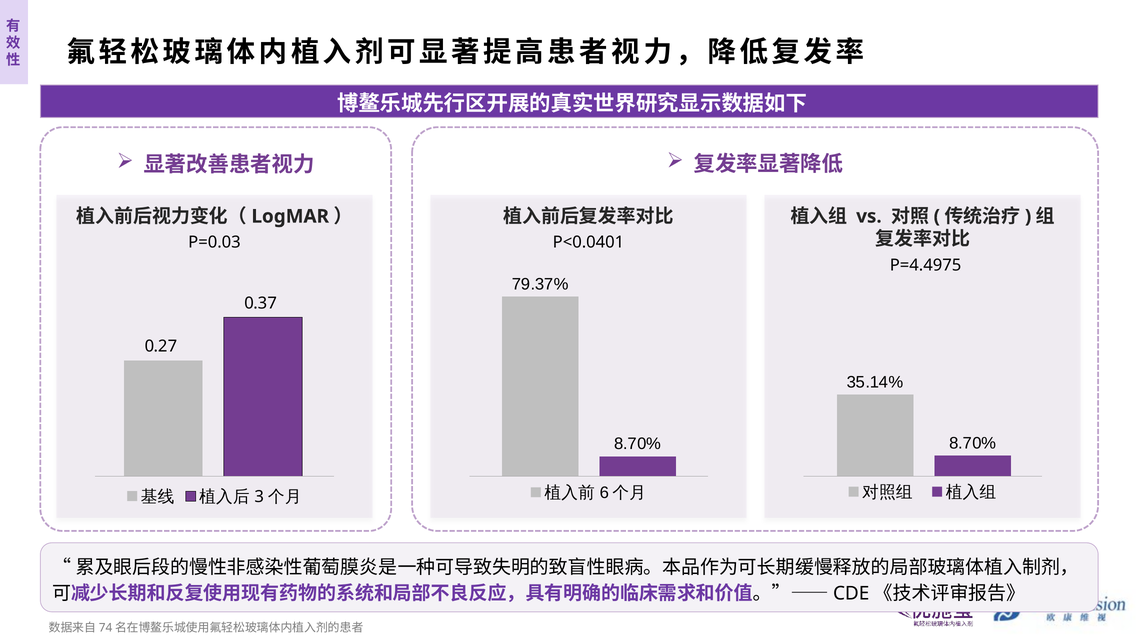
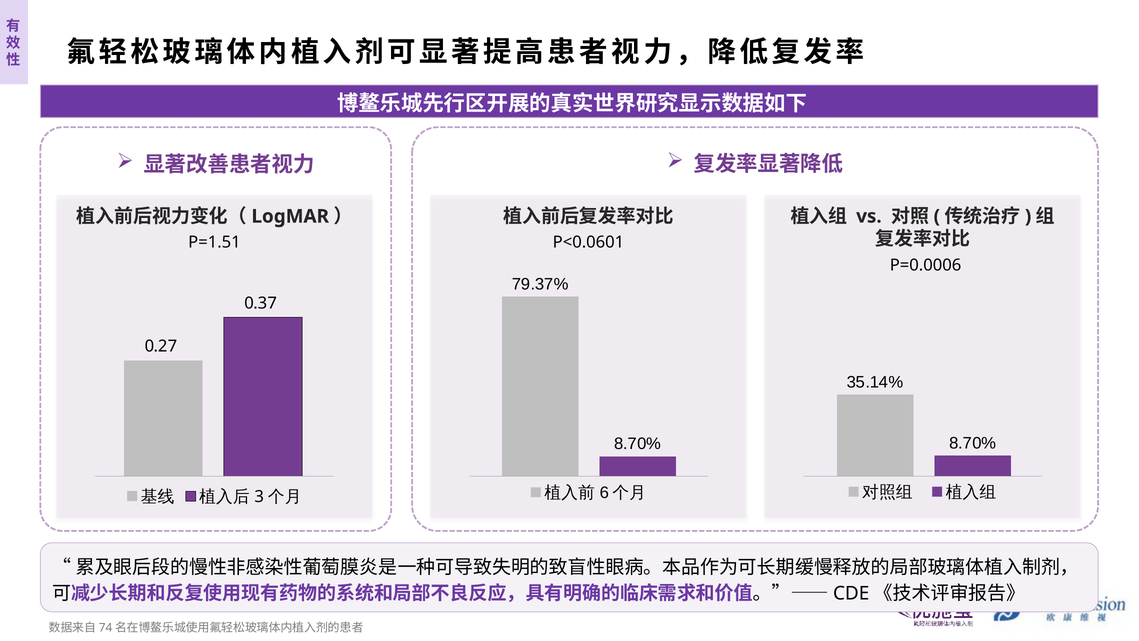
P=0.03: P=0.03 -> P=1.51
P<0.0401: P<0.0401 -> P<0.0601
P=4.4975: P=4.4975 -> P=0.0006
